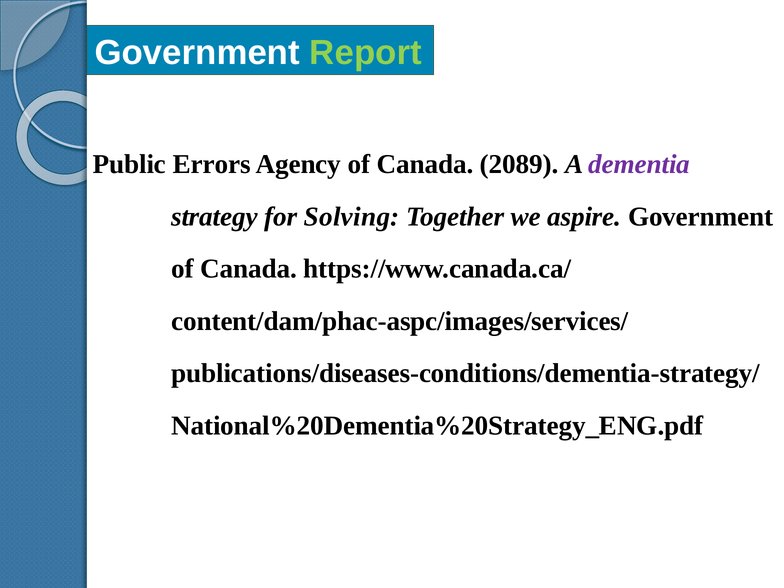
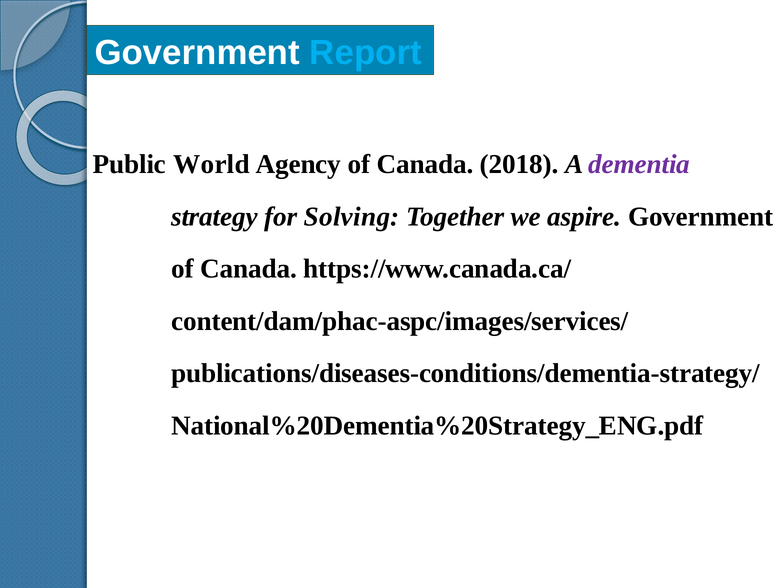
Report at (366, 53) colour: light green -> light blue
Errors: Errors -> World
2089: 2089 -> 2018
